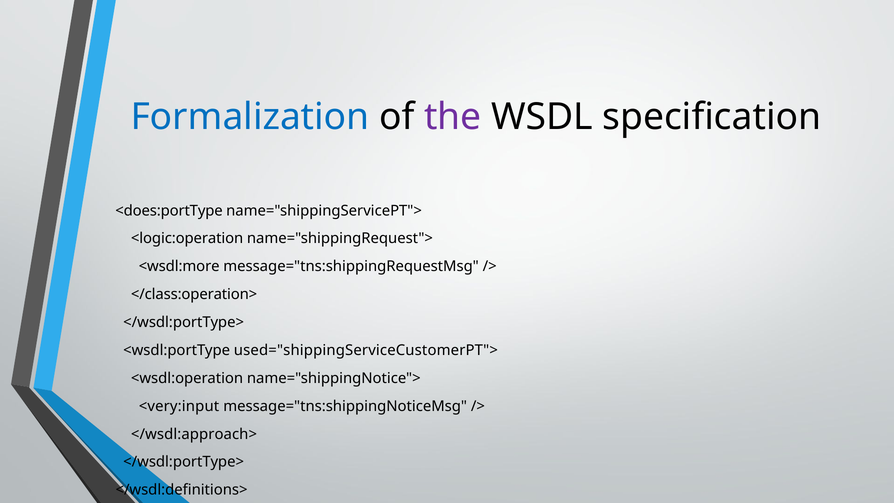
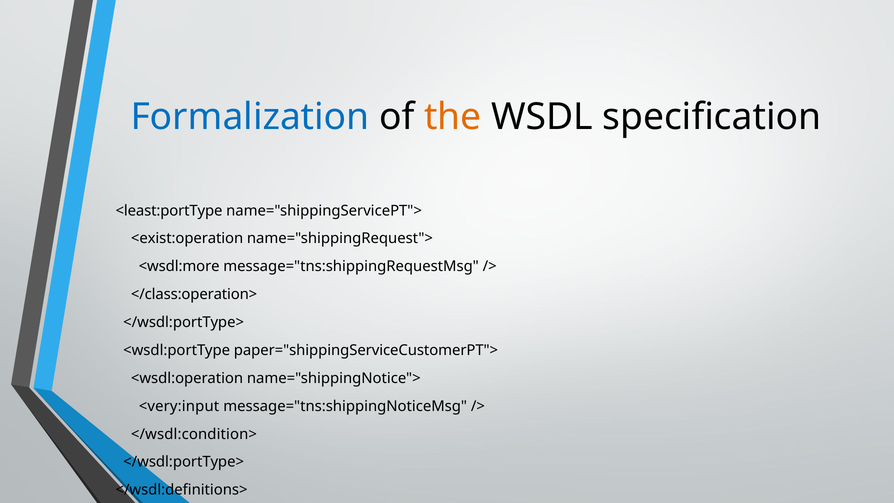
the colour: purple -> orange
<does:portType: <does:portType -> <least:portType
<logic:operation: <logic:operation -> <exist:operation
used="shippingServiceCustomerPT">: used="shippingServiceCustomerPT"> -> paper="shippingServiceCustomerPT">
</wsdl:approach>: </wsdl:approach> -> </wsdl:condition>
